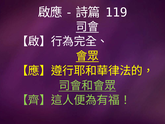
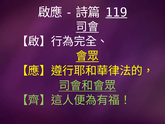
119 underline: none -> present
